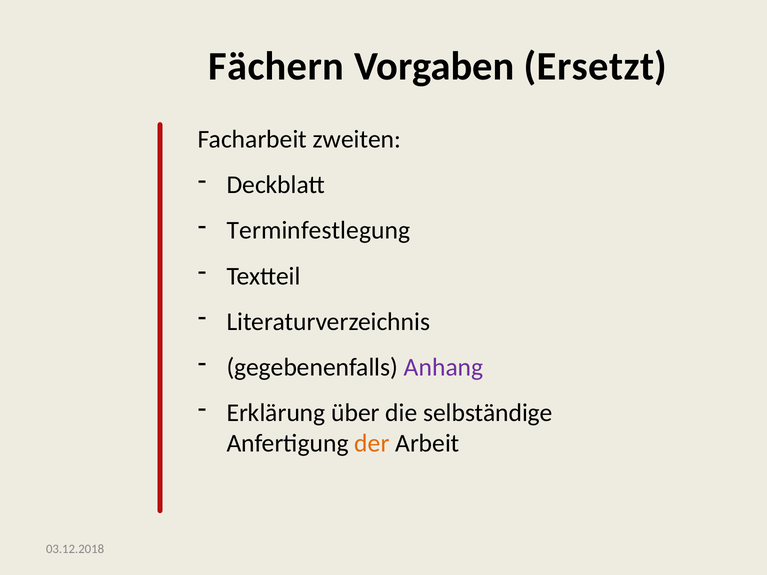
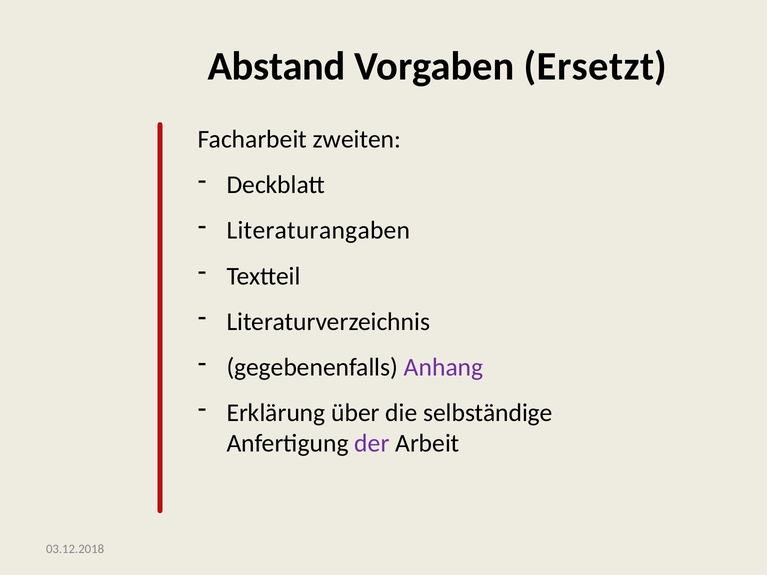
Fächern: Fächern -> Abstand
Terminfestlegung: Terminfestlegung -> Literaturangaben
der colour: orange -> purple
